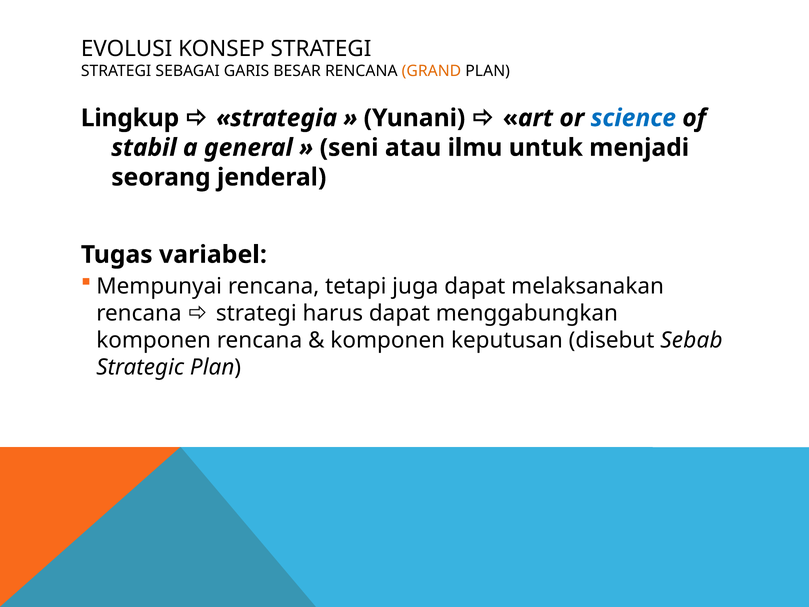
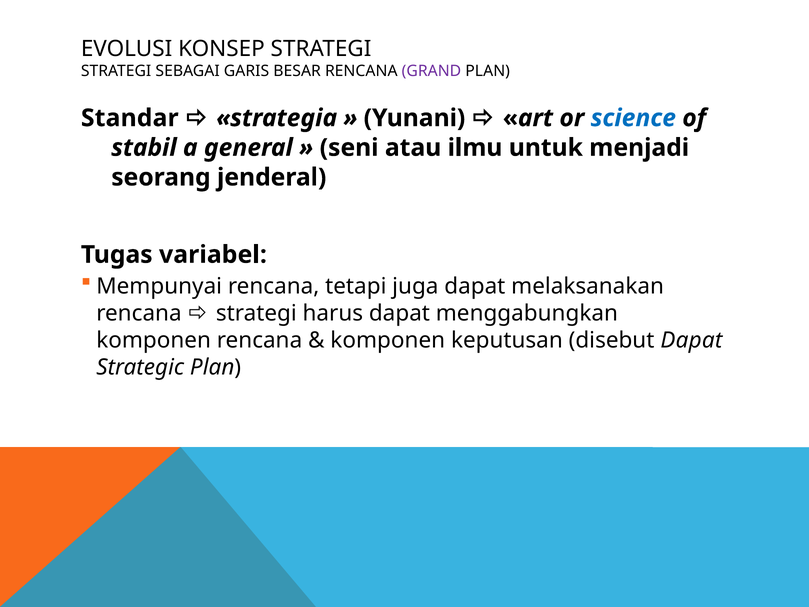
GRAND colour: orange -> purple
Lingkup: Lingkup -> Standar
disebut Sebab: Sebab -> Dapat
